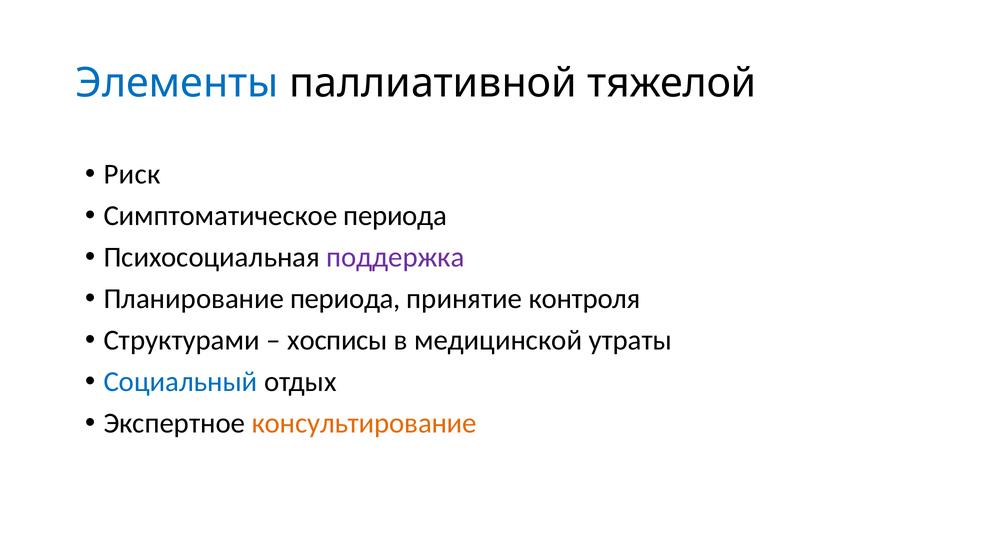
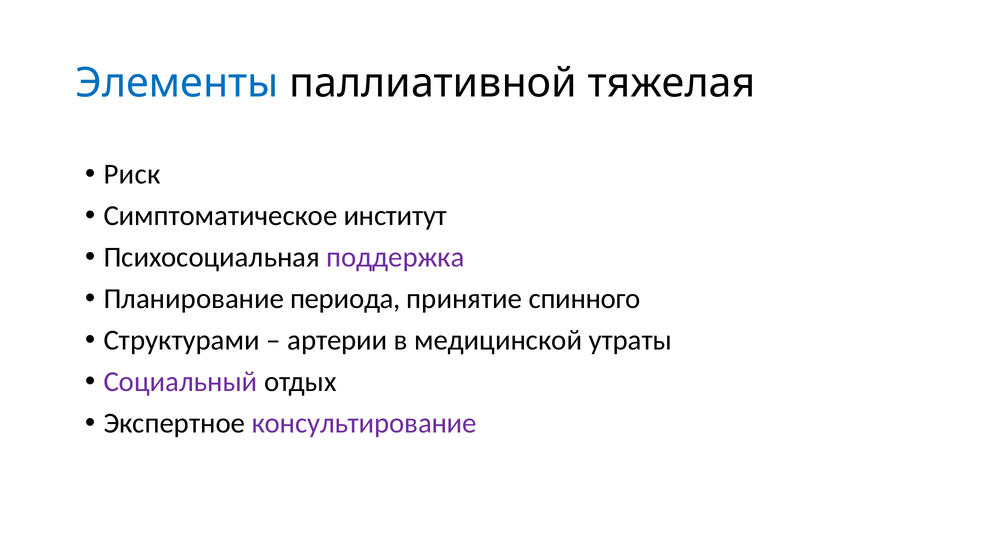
тяжелой: тяжелой -> тяжелая
Симптоматическое периода: периода -> институт
контроля: контроля -> спинного
хосписы: хосписы -> артерии
Социальный colour: blue -> purple
консультирование colour: orange -> purple
